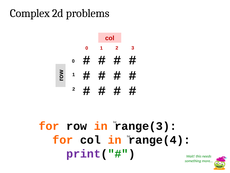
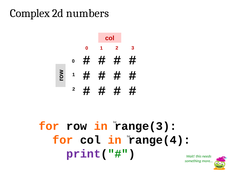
problems: problems -> numbers
